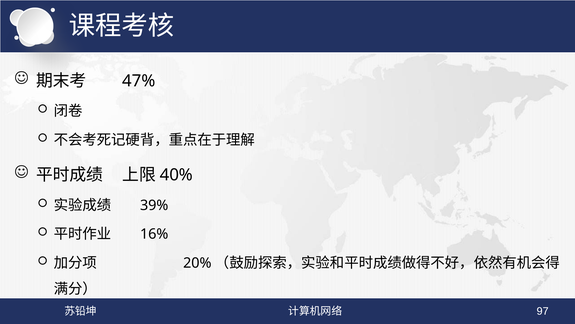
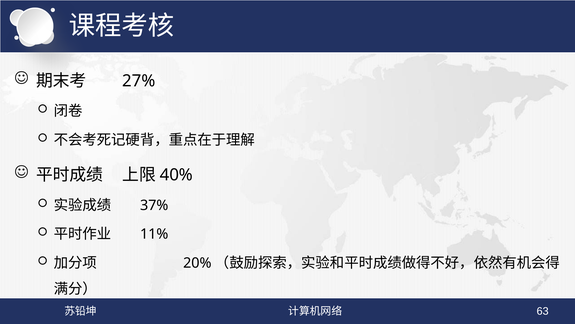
47%: 47% -> 27%
39%: 39% -> 37%
16%: 16% -> 11%
97: 97 -> 63
